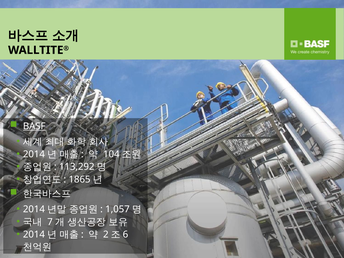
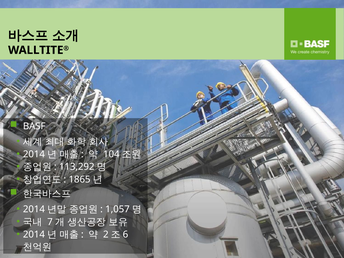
BASF underline: present -> none
